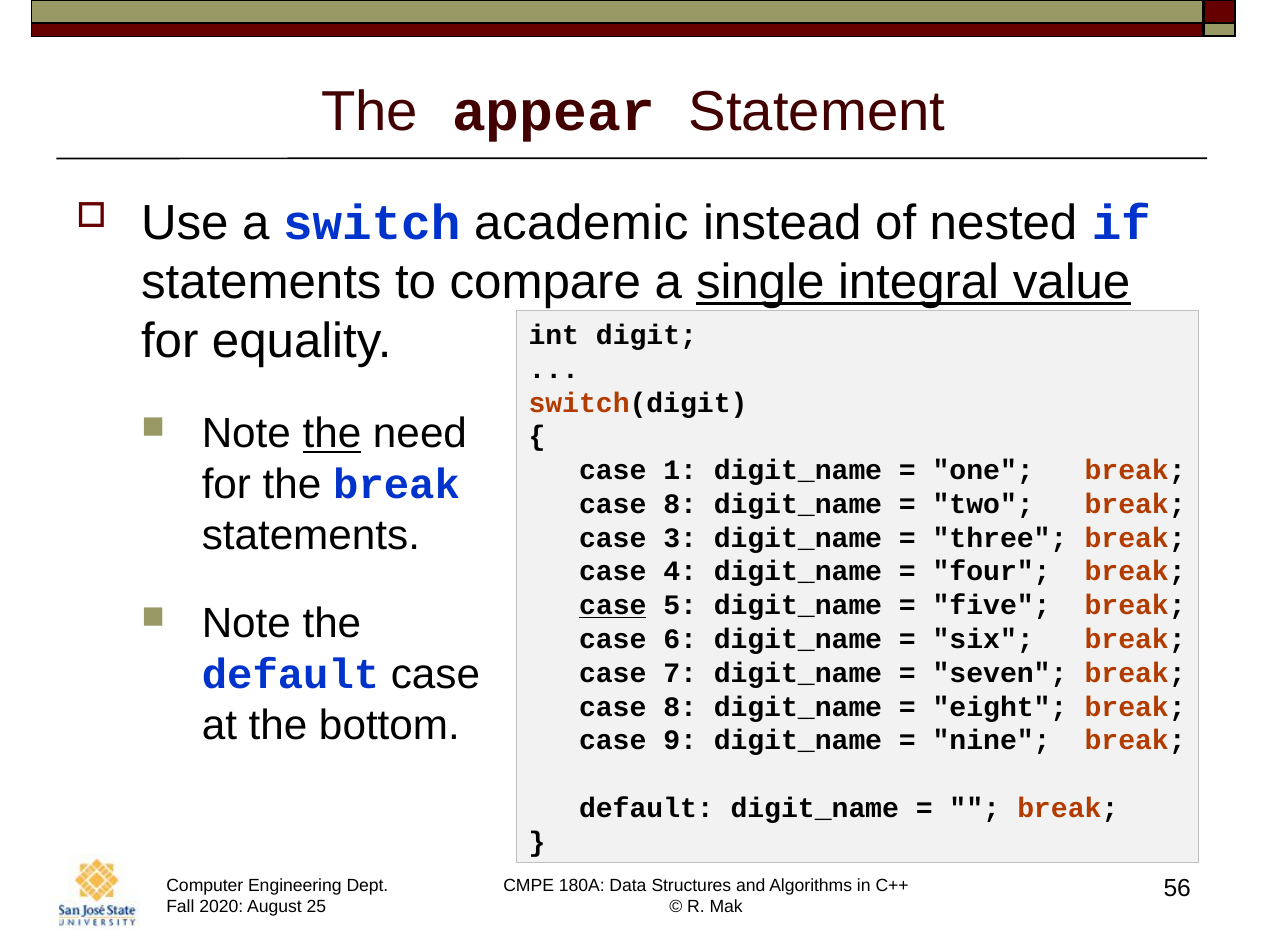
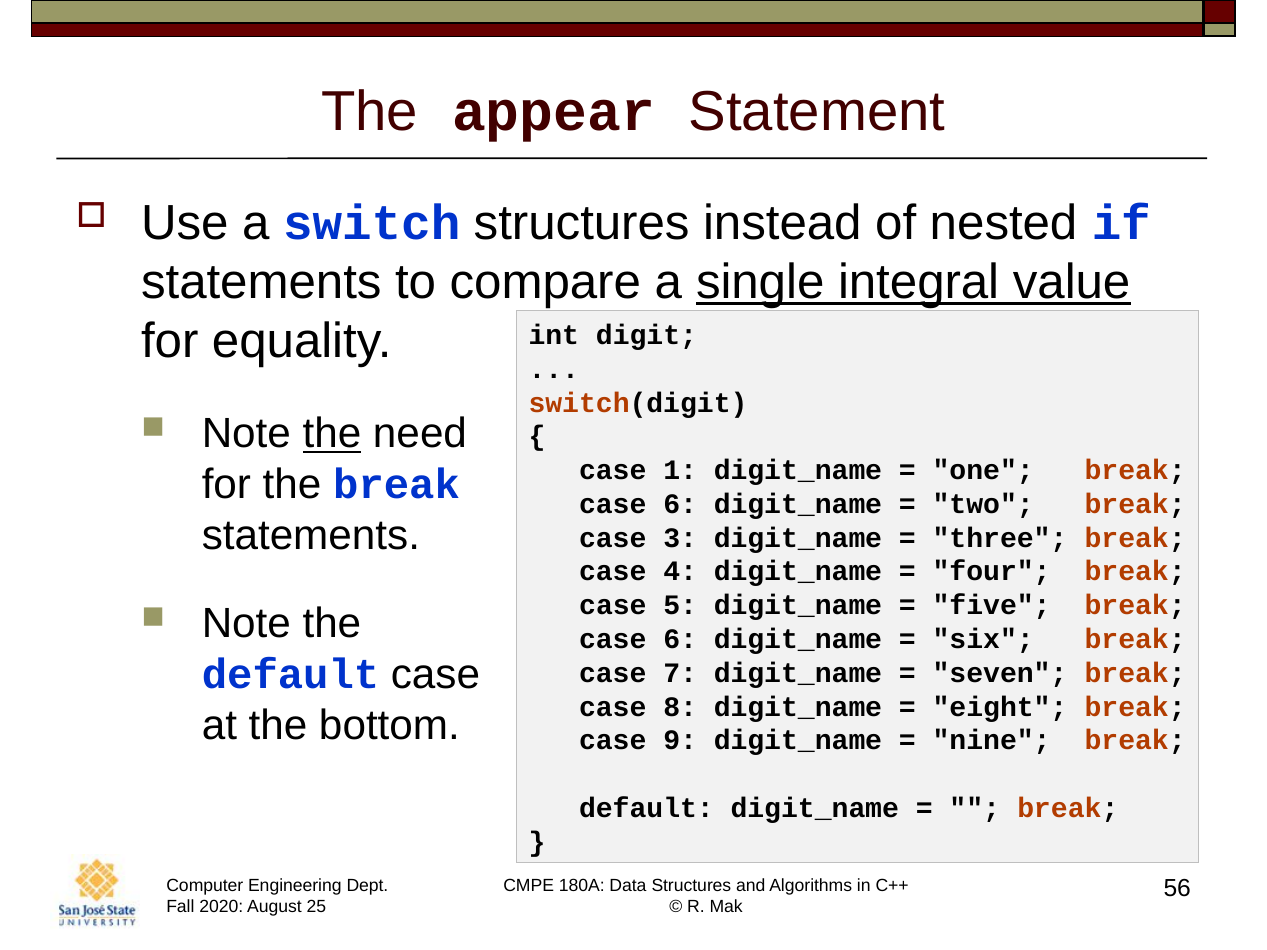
switch academic: academic -> structures
8 at (680, 504): 8 -> 6
case at (613, 606) underline: present -> none
